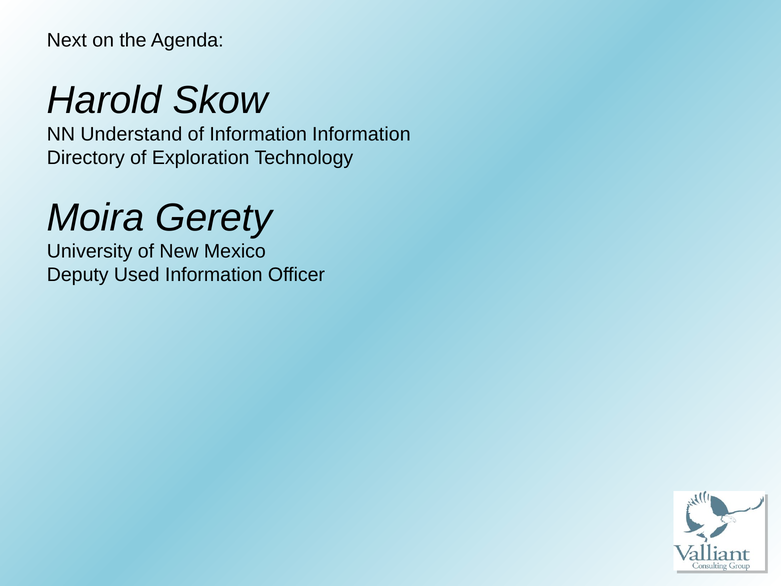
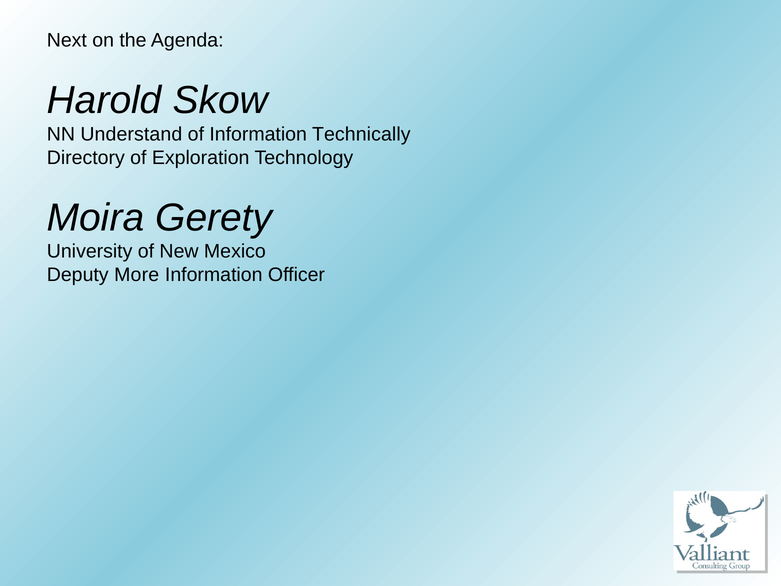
Information Information: Information -> Technically
Used: Used -> More
